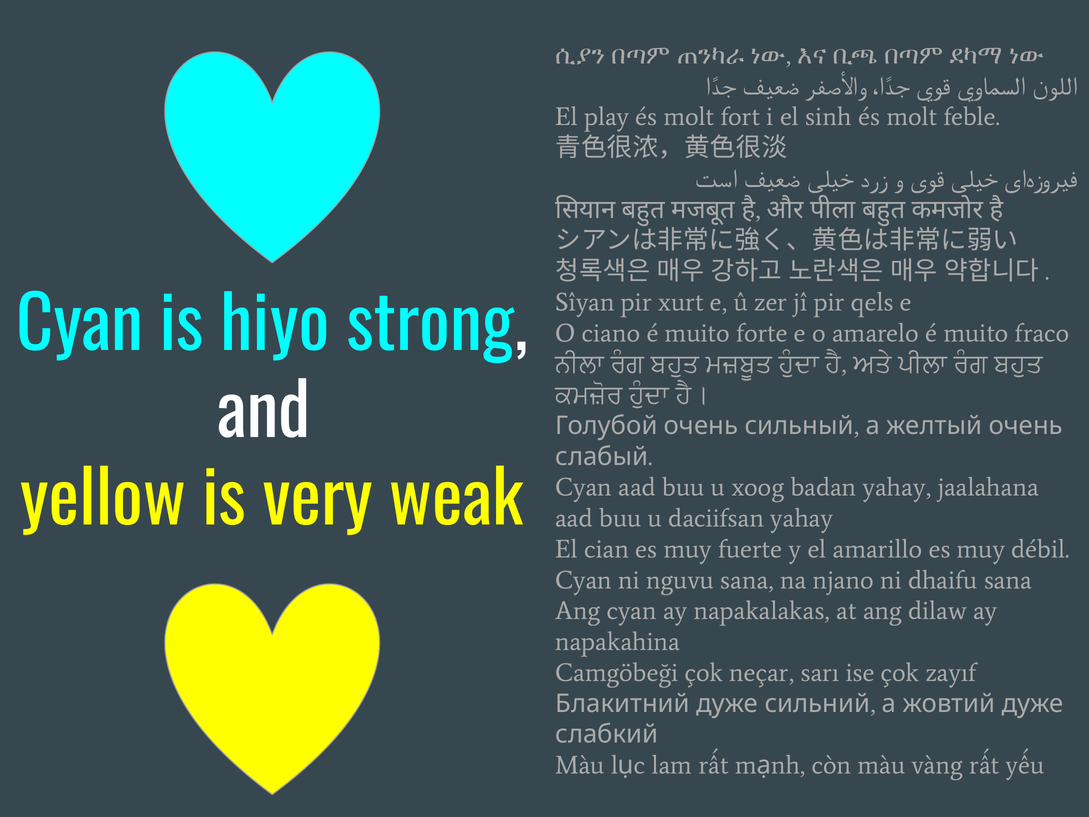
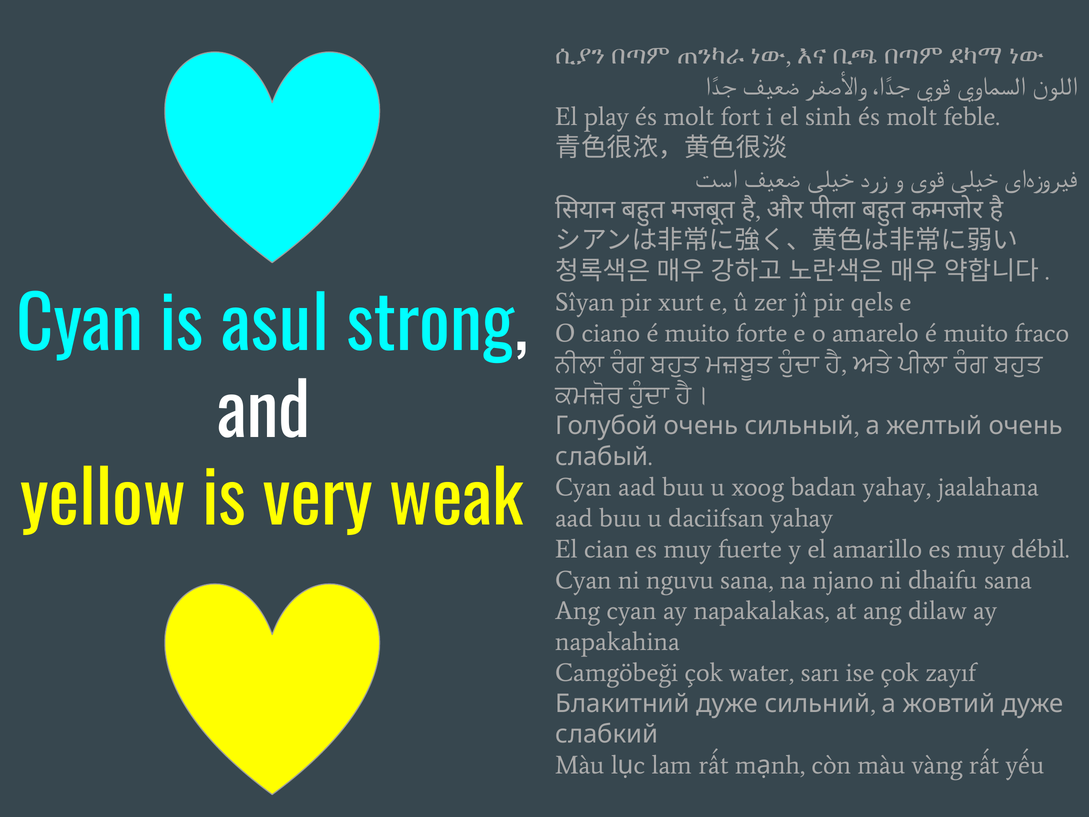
hiyo: hiyo -> asul
neçar: neçar -> water
